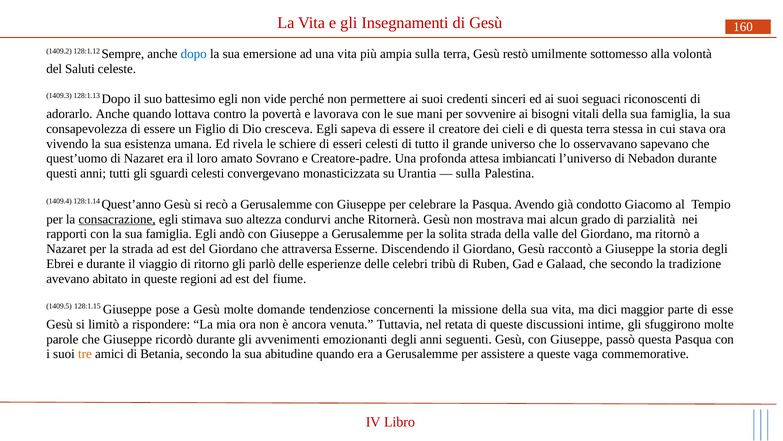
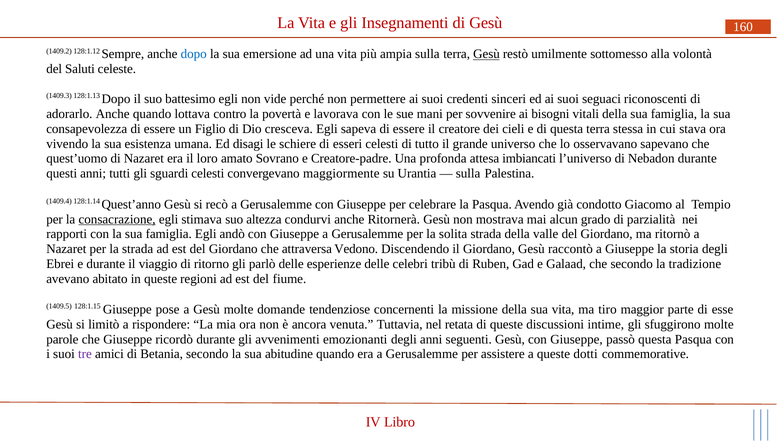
Gesù at (486, 54) underline: none -> present
rivela: rivela -> disagi
monasticizzata: monasticizzata -> maggiormente
Esserne: Esserne -> Vedono
dici: dici -> tiro
tre colour: orange -> purple
vaga: vaga -> dotti
